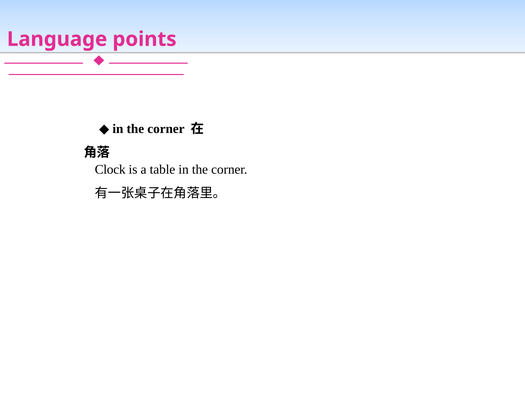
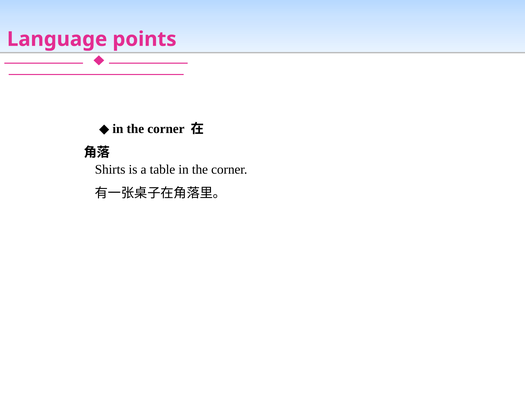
Clock: Clock -> Shirts
